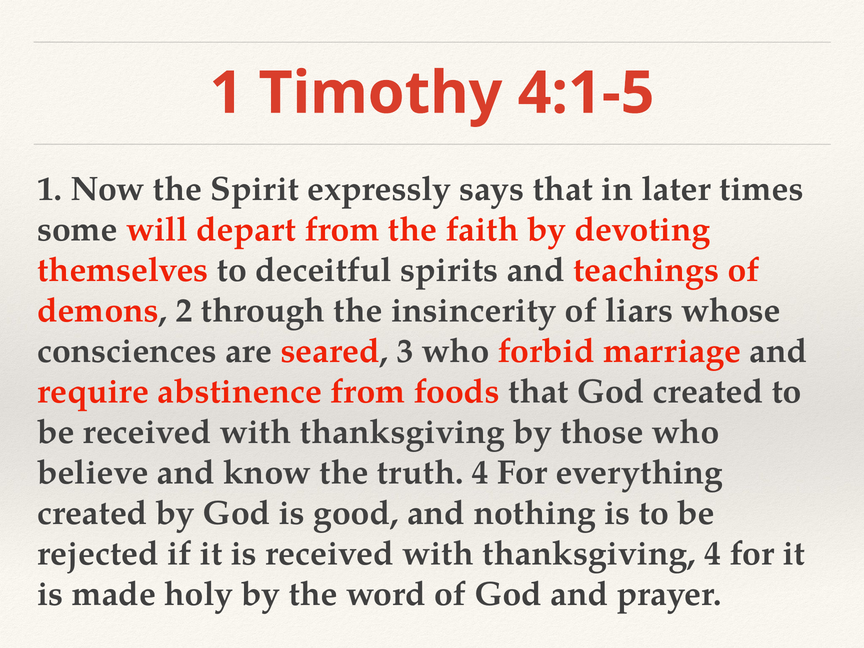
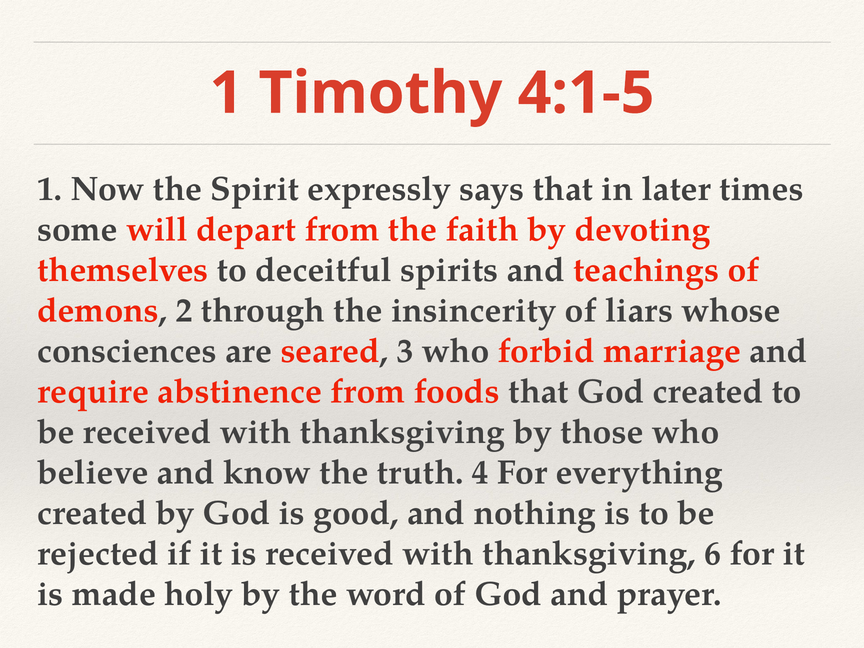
thanksgiving 4: 4 -> 6
